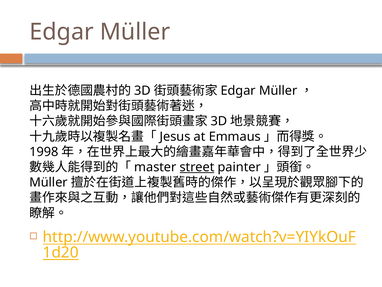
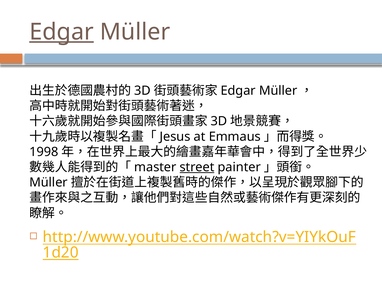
Edgar at (62, 32) underline: none -> present
